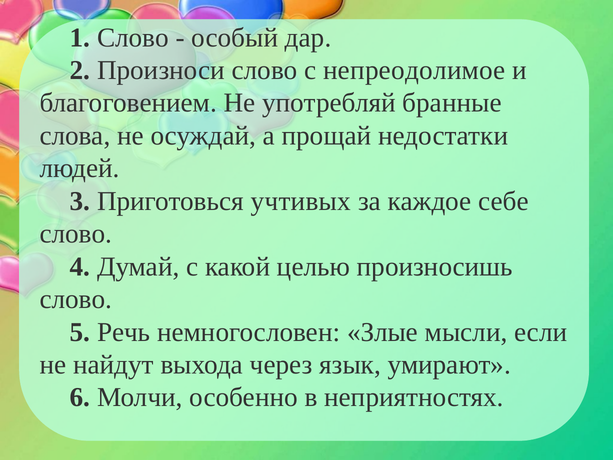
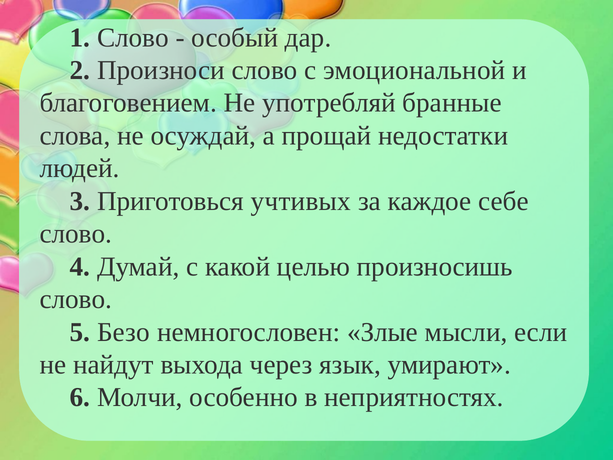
непреодолимое: непреодолимое -> эмоциональной
Речь: Речь -> Безо
